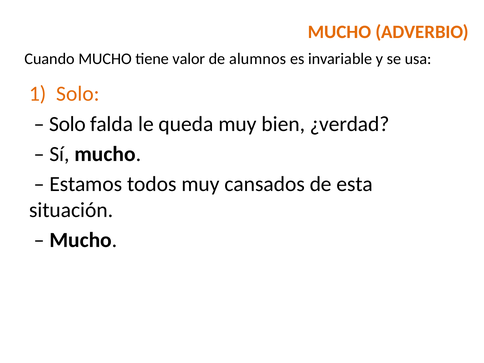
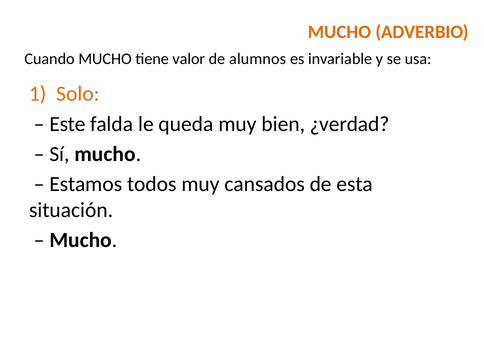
Solo at (67, 124): Solo -> Este
